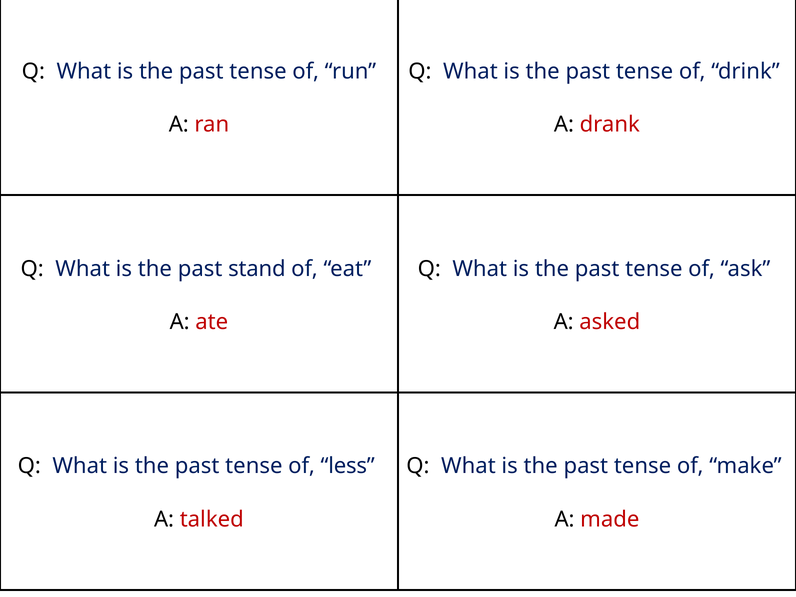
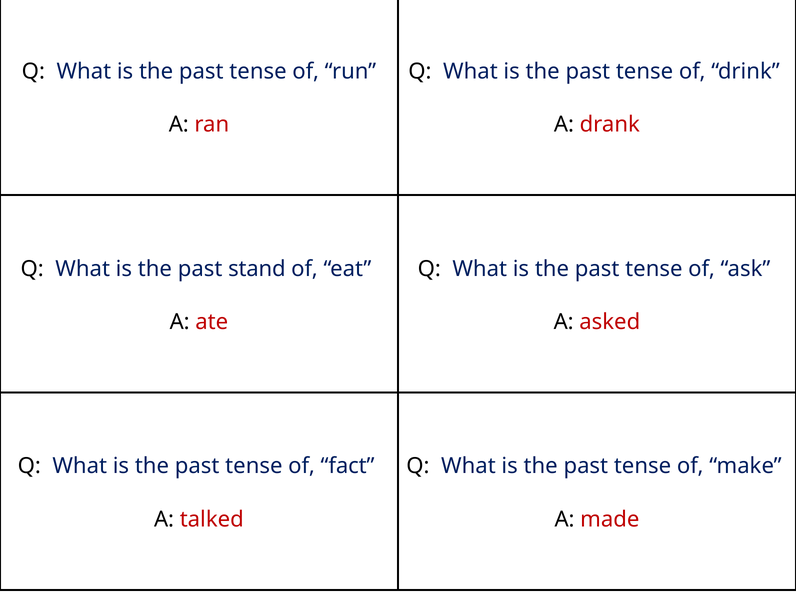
less: less -> fact
